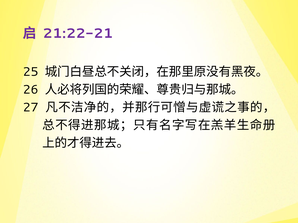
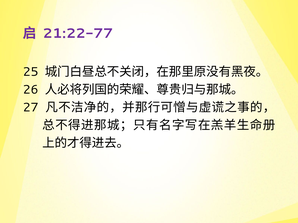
21:22-21: 21:22-21 -> 21:22-77
